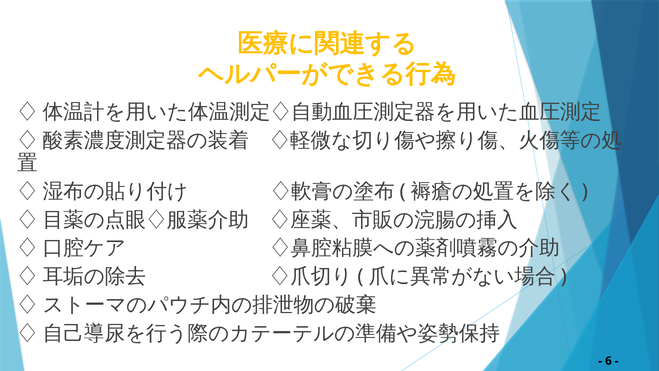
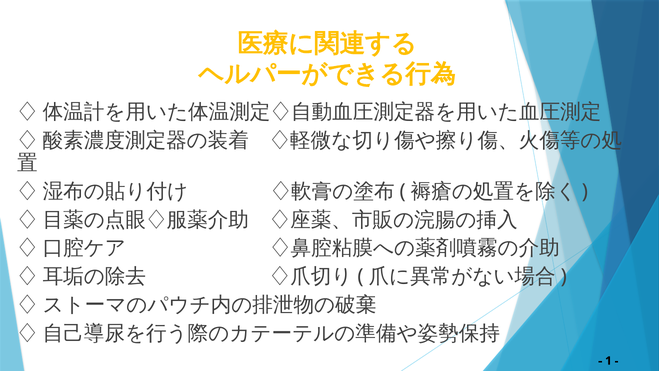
6: 6 -> 1
